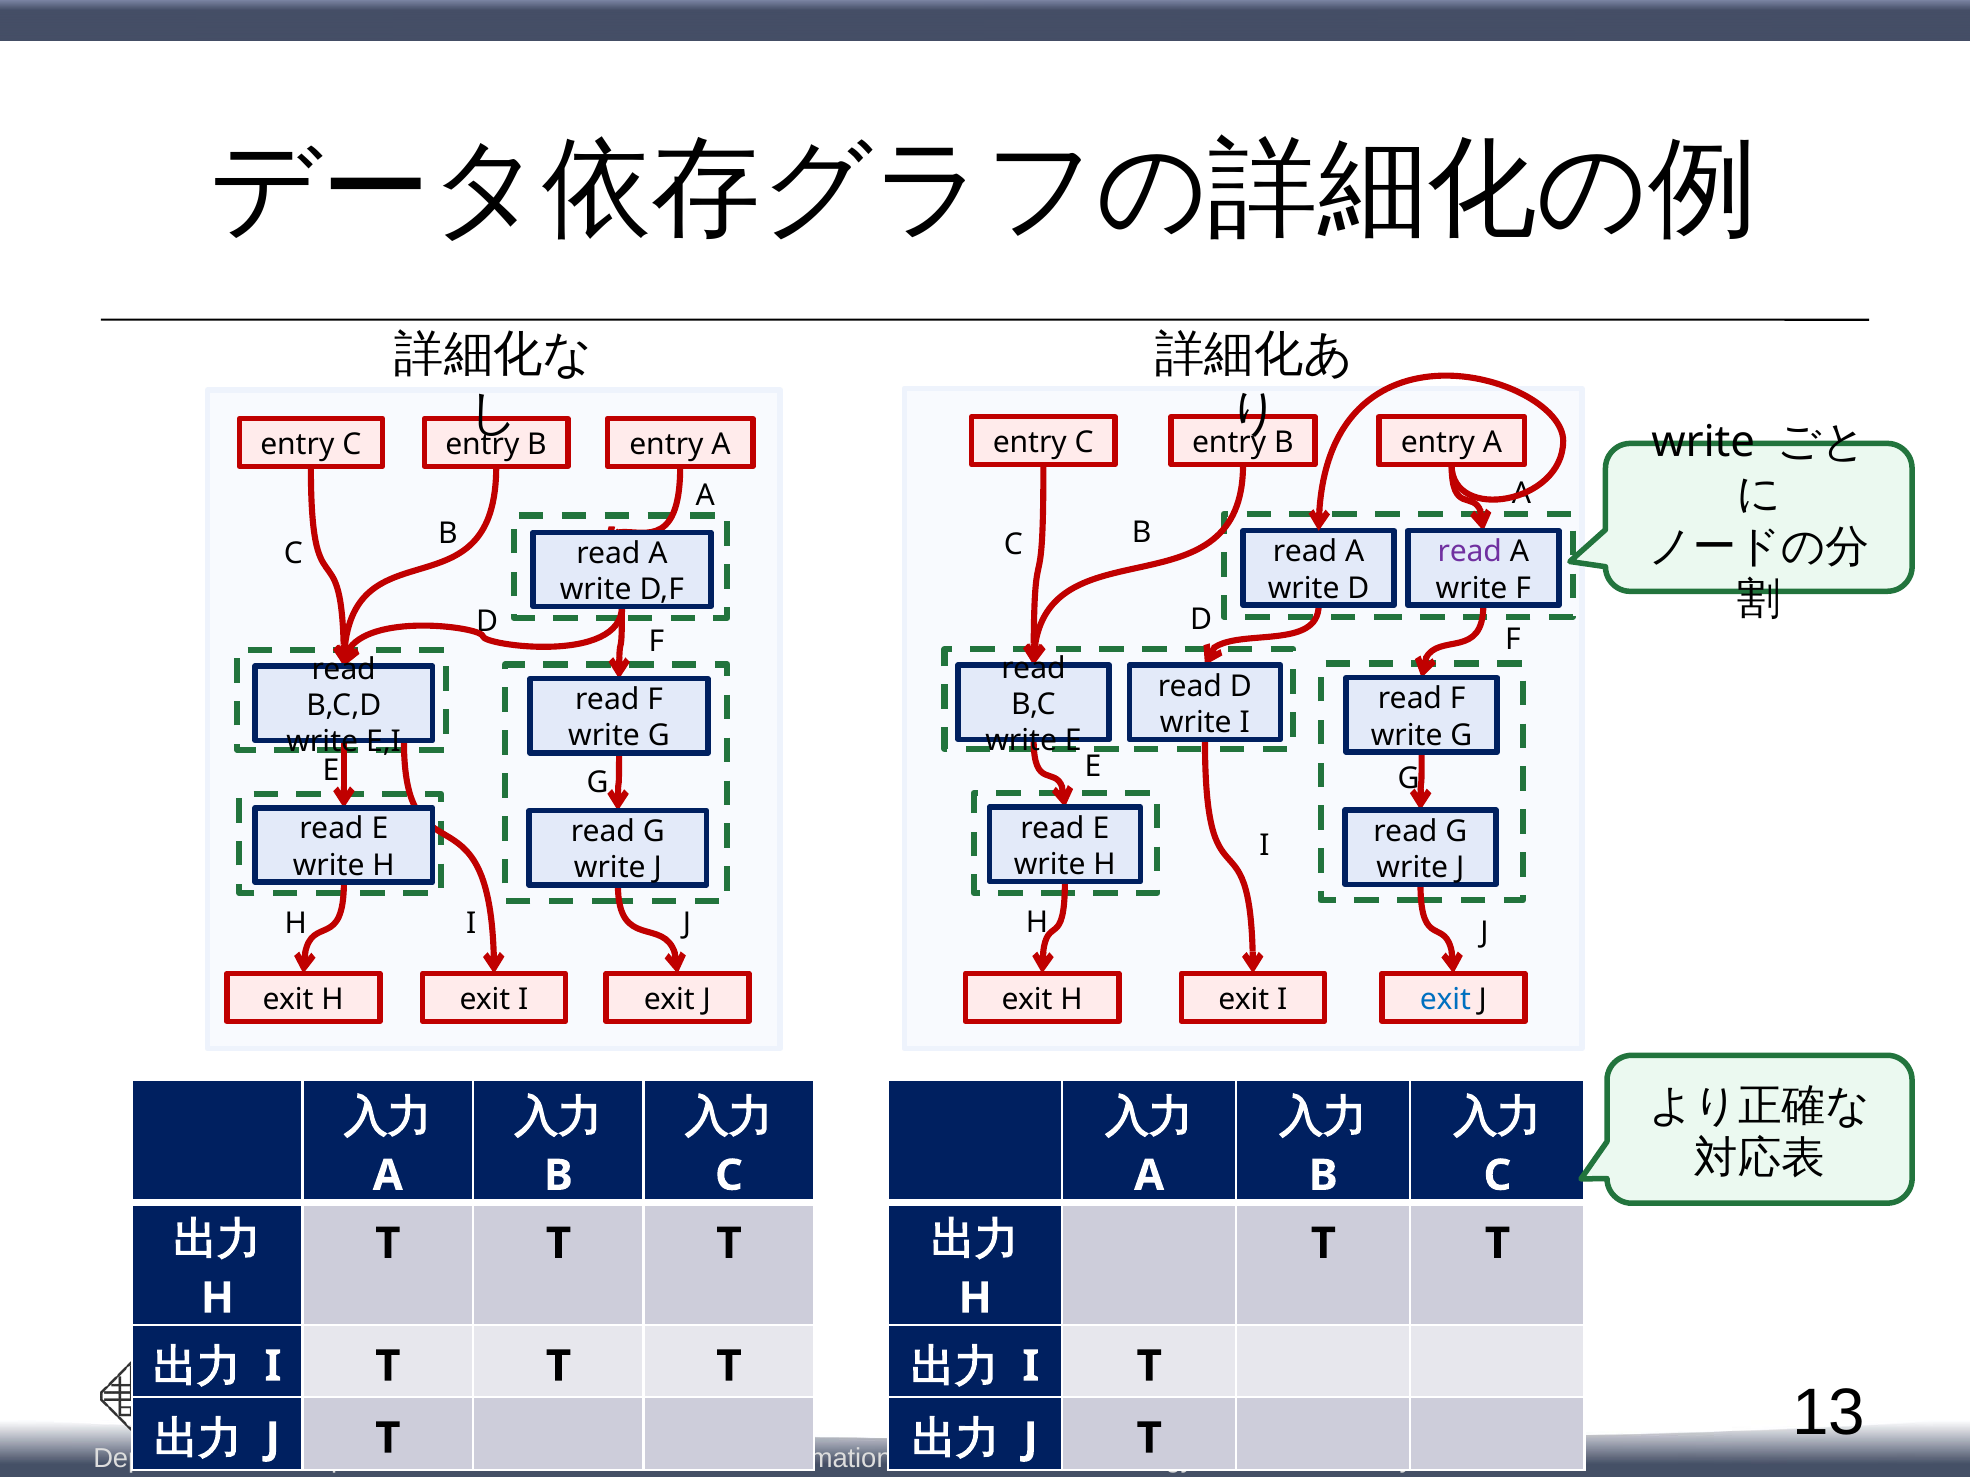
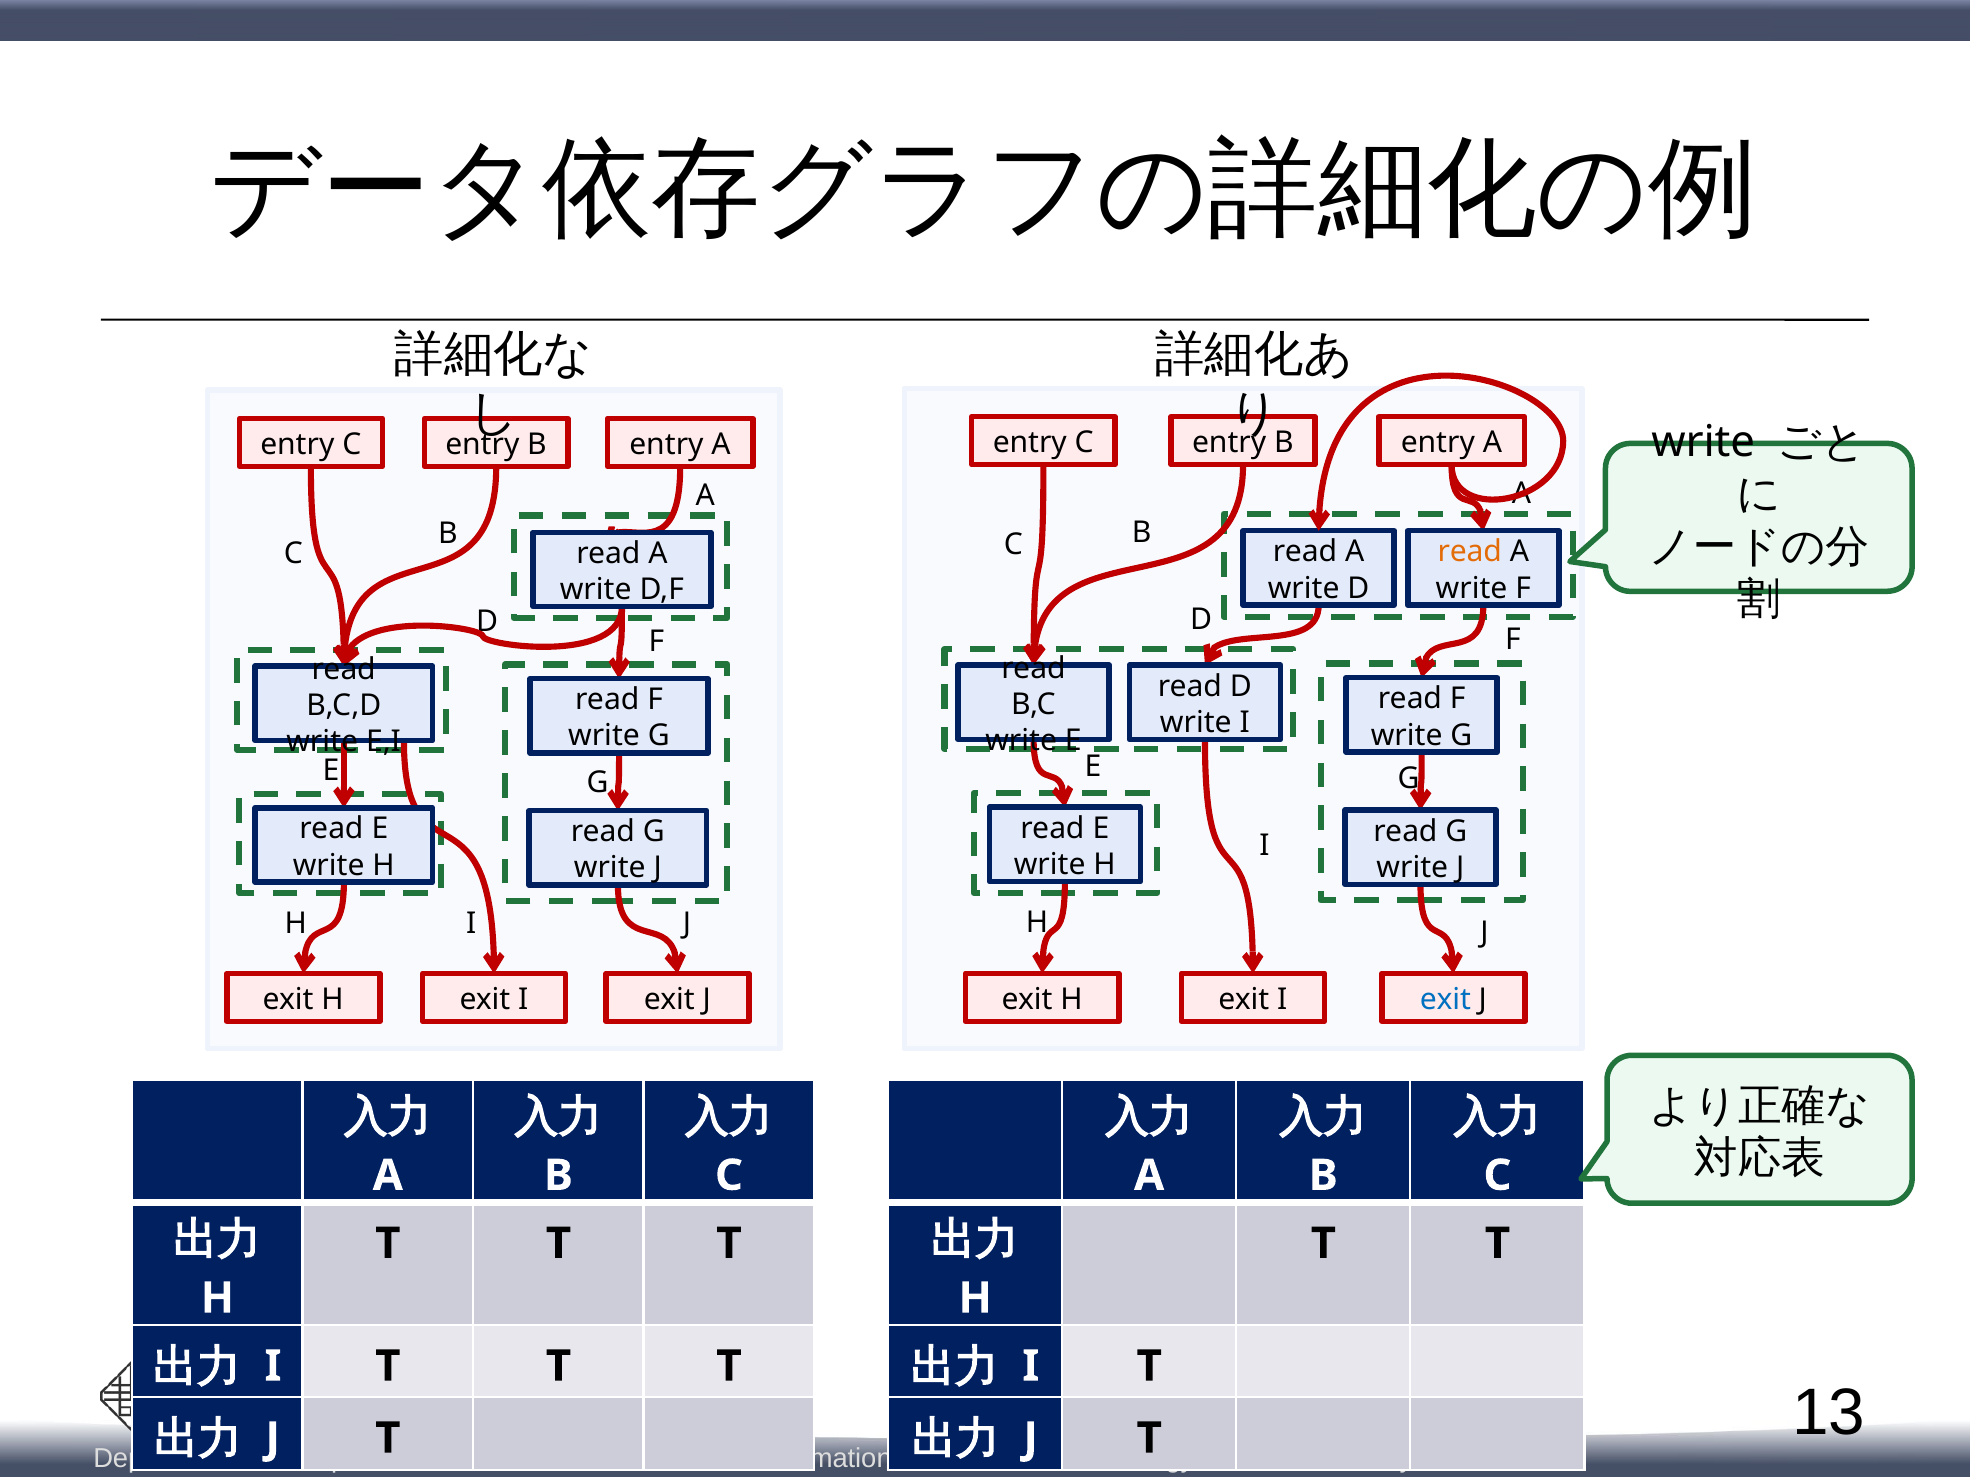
read at (1470, 552) colour: purple -> orange
